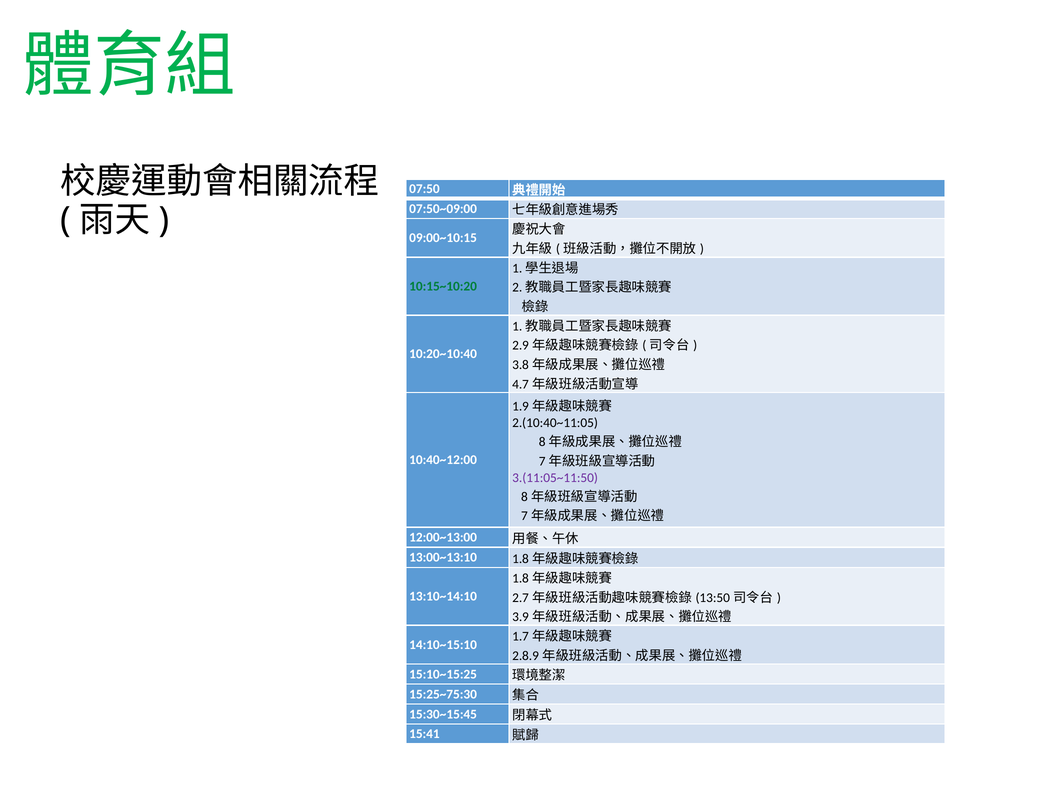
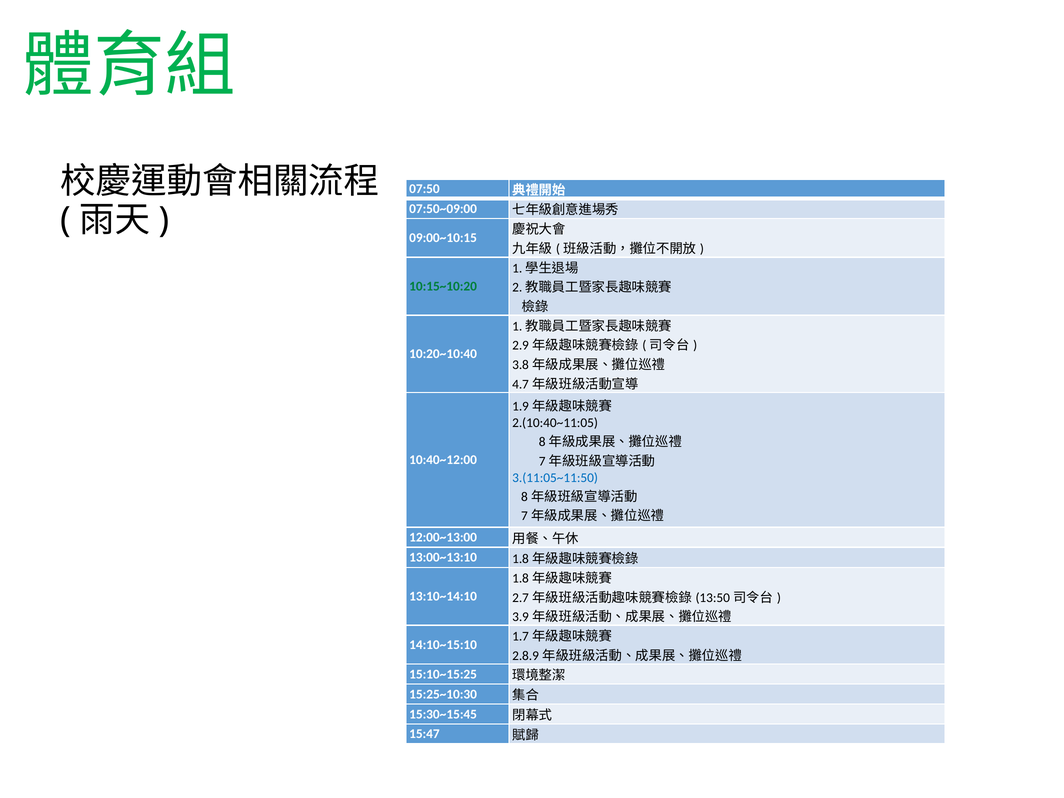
3.(11:05~11:50 colour: purple -> blue
15:25~75:30: 15:25~75:30 -> 15:25~10:30
15:41: 15:41 -> 15:47
